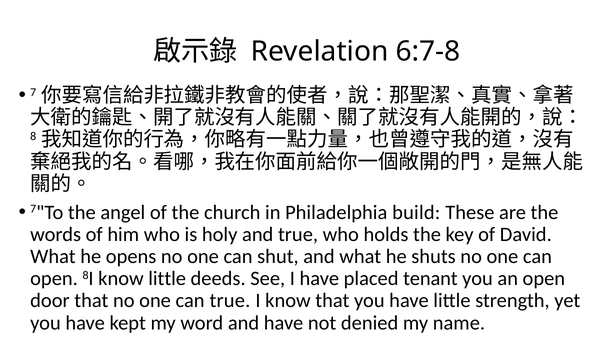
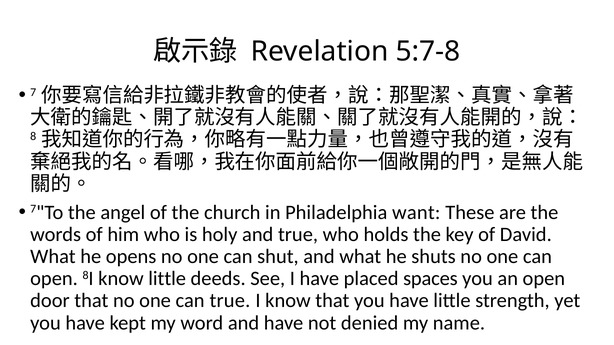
6:7-8: 6:7-8 -> 5:7-8
build: build -> want
tenant: tenant -> spaces
